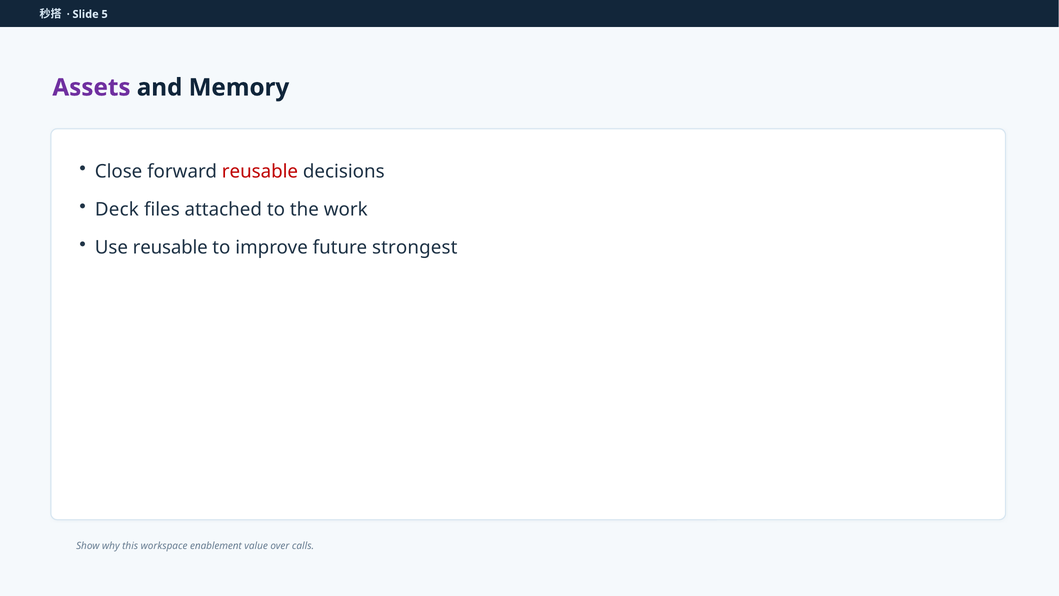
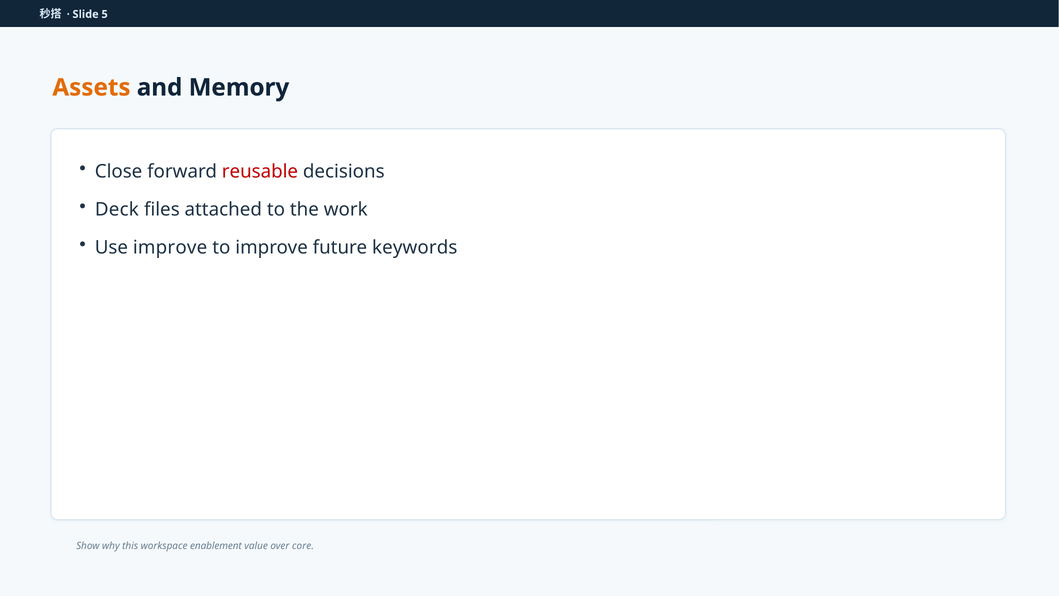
Assets colour: purple -> orange
Use reusable: reusable -> improve
strongest: strongest -> keywords
calls: calls -> core
